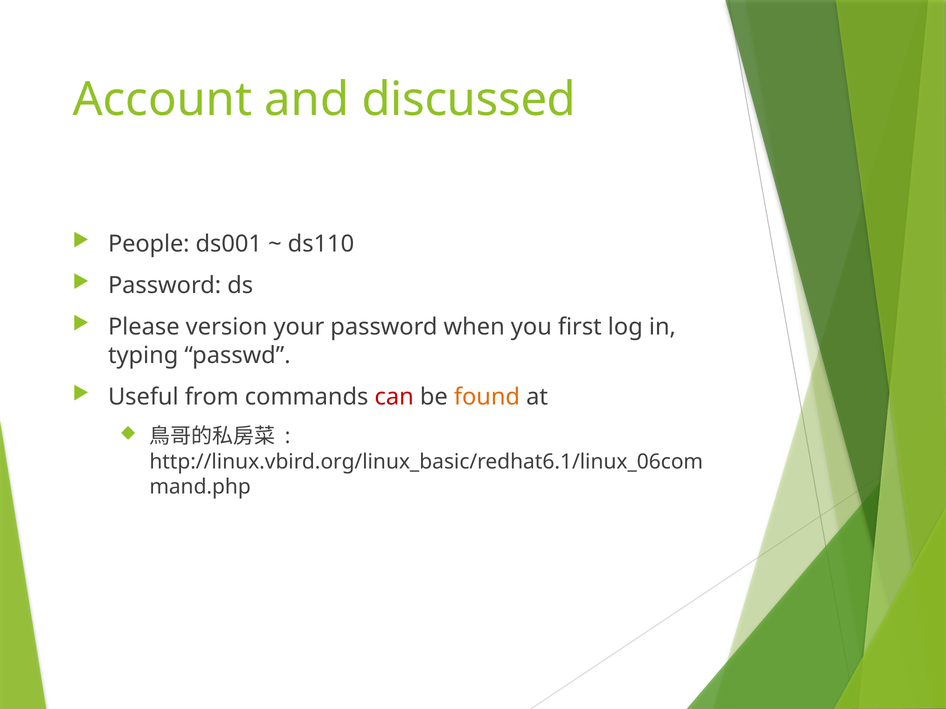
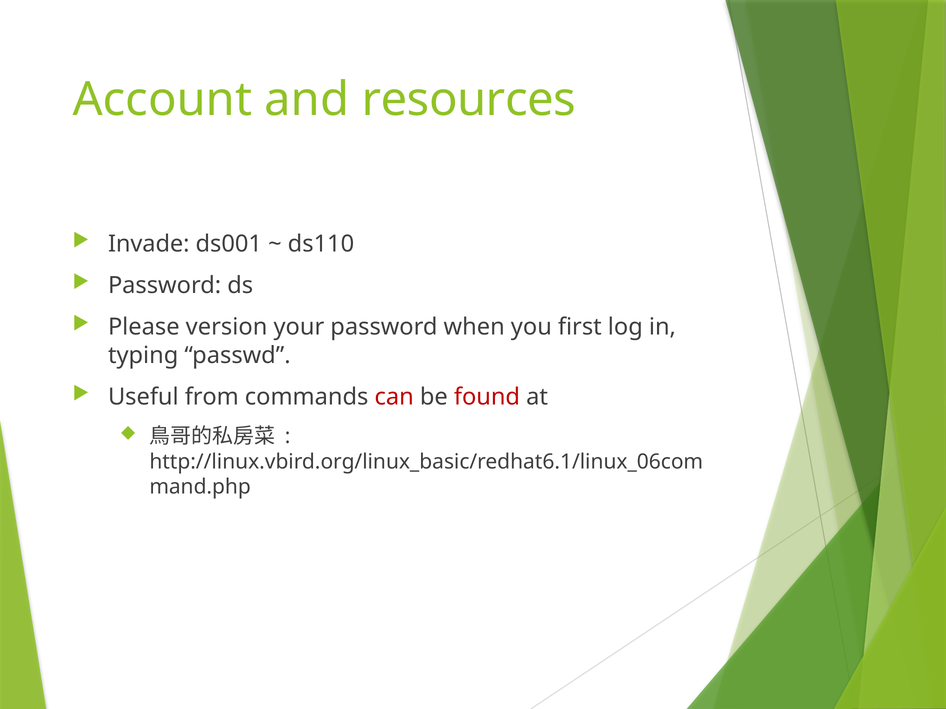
discussed: discussed -> resources
People: People -> Invade
found colour: orange -> red
